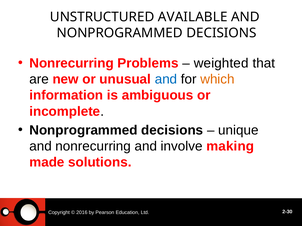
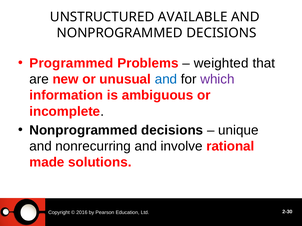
Nonrecurring at (72, 63): Nonrecurring -> Programmed
which colour: orange -> purple
making: making -> rational
